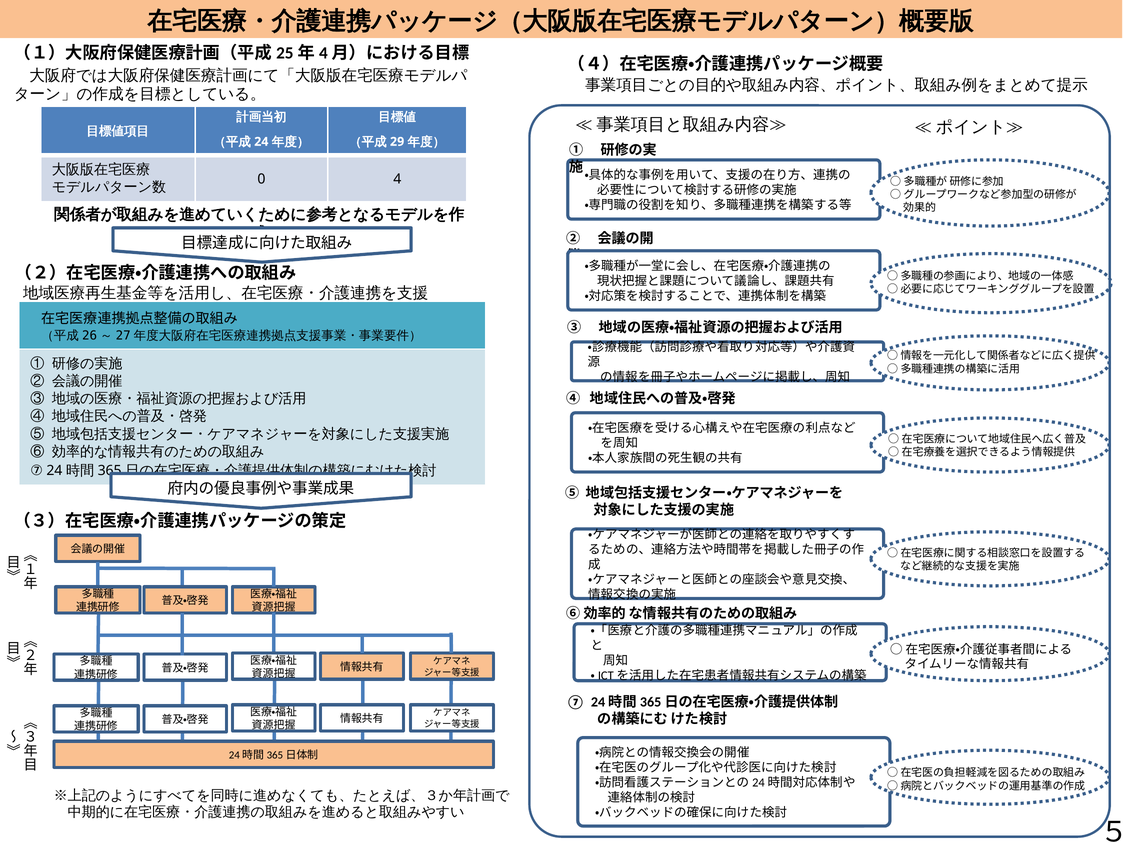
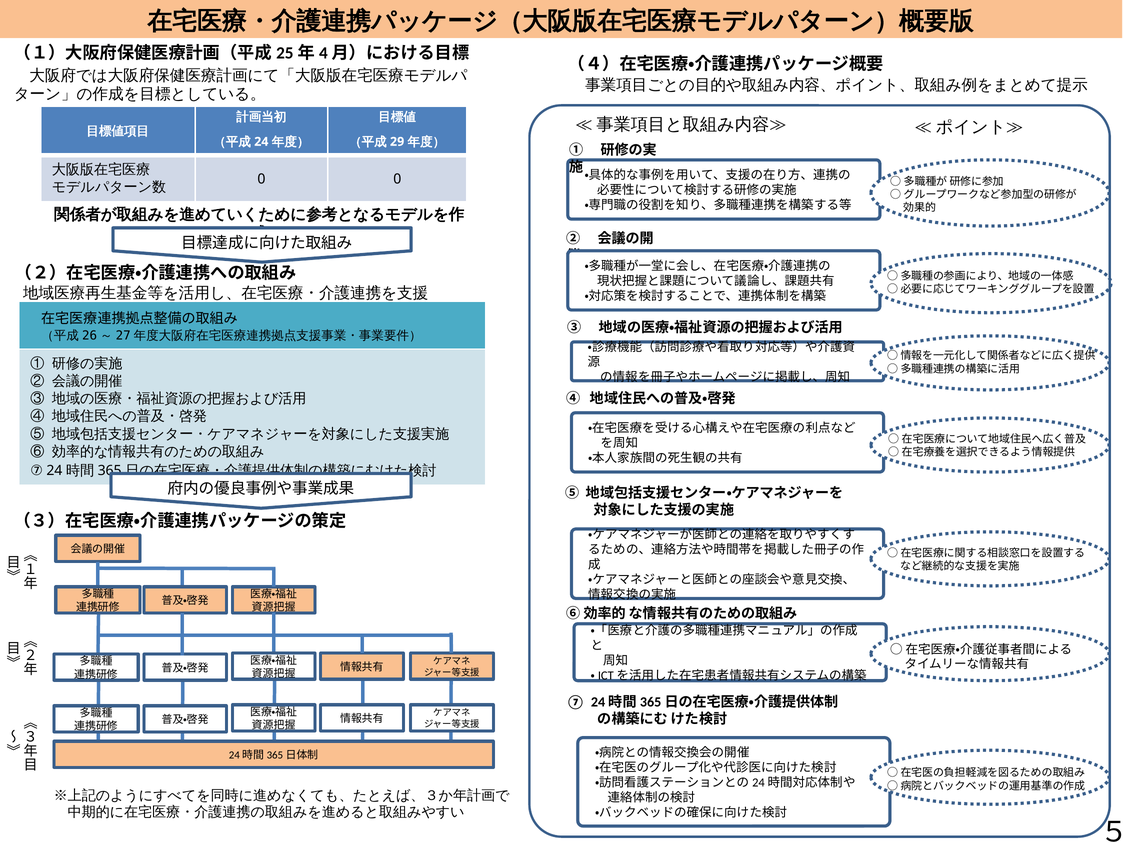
0 4: 4 -> 0
